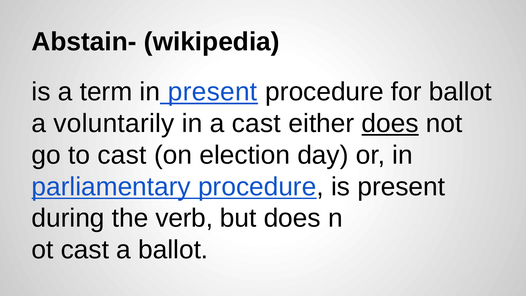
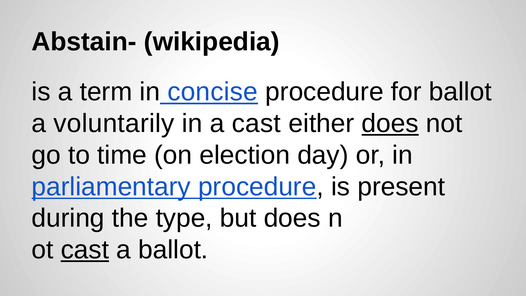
in present: present -> concise
to cast: cast -> time
verb: verb -> type
cast at (85, 250) underline: none -> present
